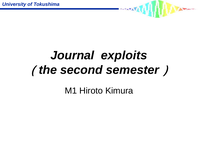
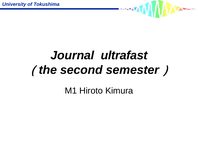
exploits: exploits -> ultrafast
